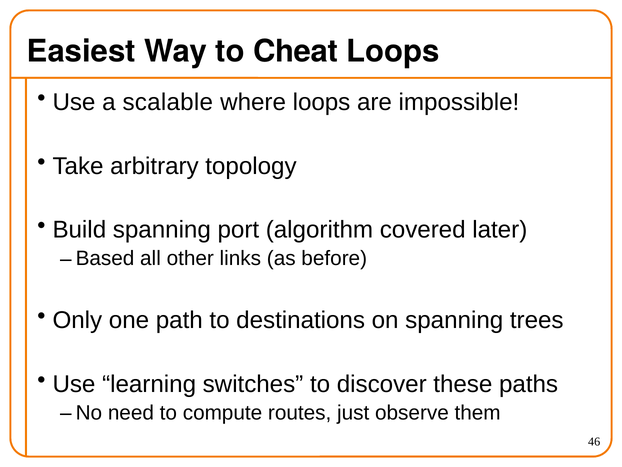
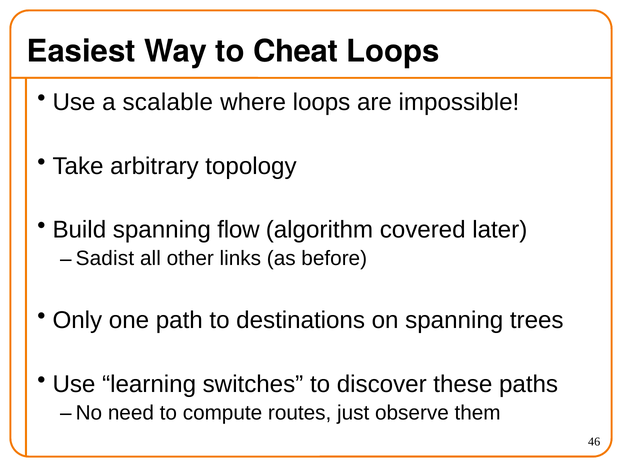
port: port -> flow
Based: Based -> Sadist
